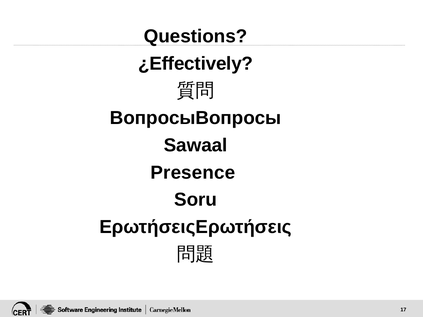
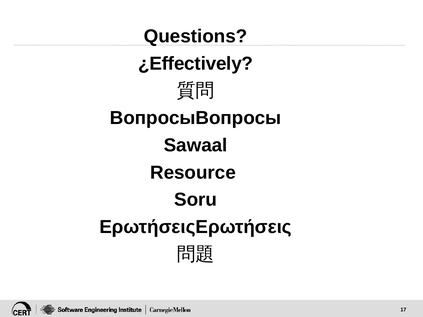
Presence: Presence -> Resource
